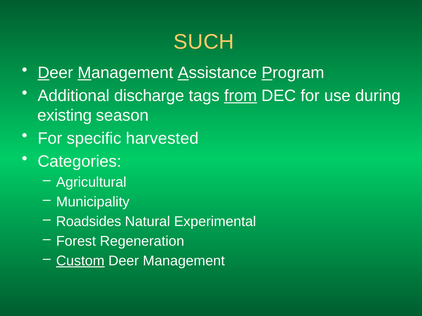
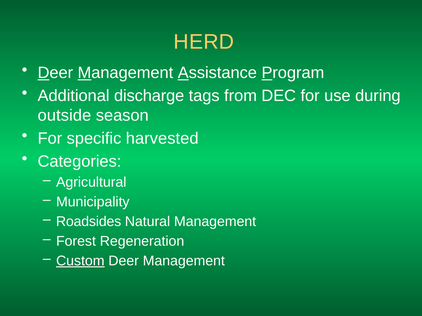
SUCH: SUCH -> HERD
from underline: present -> none
existing: existing -> outside
Natural Experimental: Experimental -> Management
